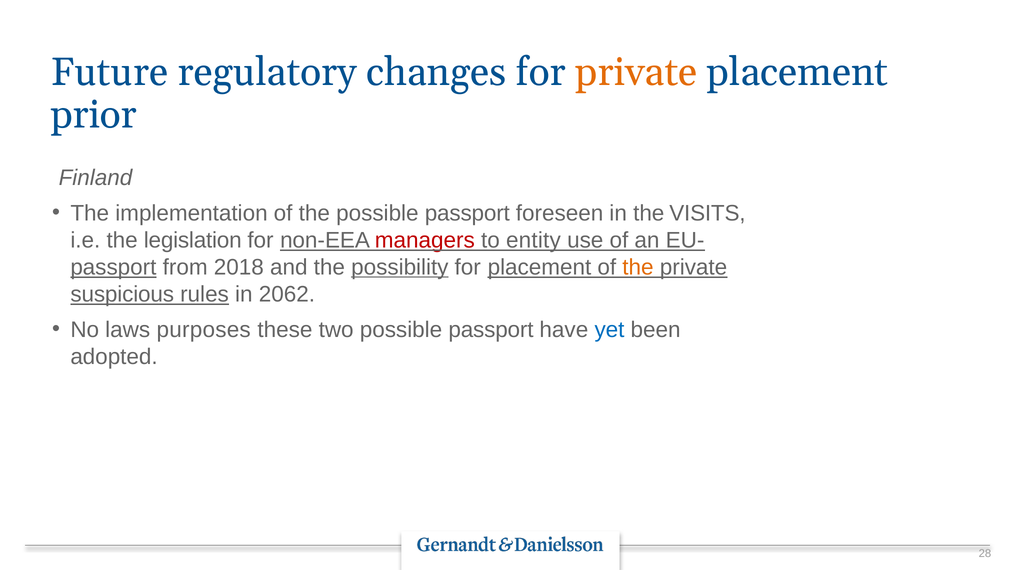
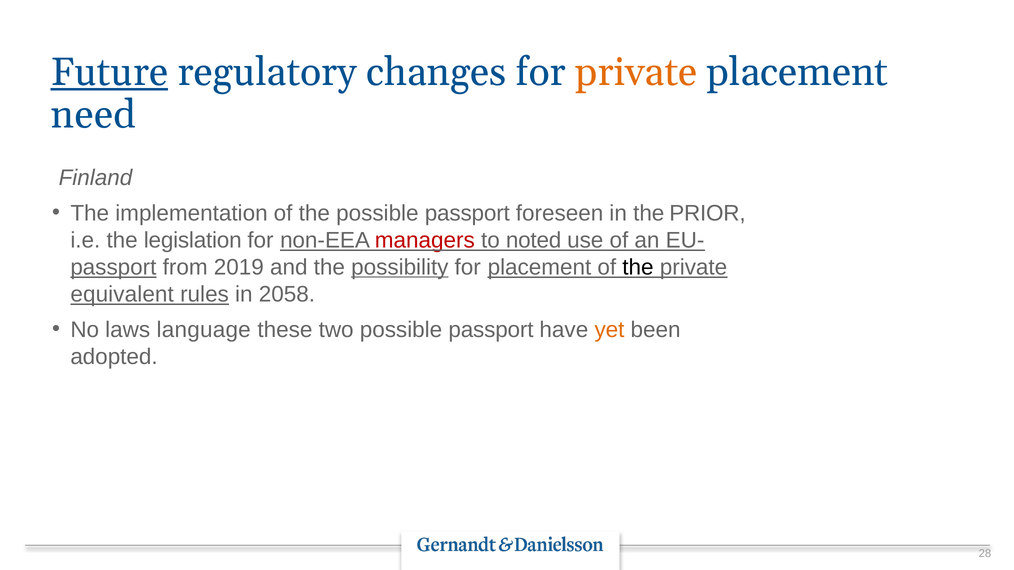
Future underline: none -> present
prior: prior -> need
VISITS: VISITS -> PRIOR
entity: entity -> noted
2018: 2018 -> 2019
the at (638, 267) colour: orange -> black
suspicious: suspicious -> equivalent
2062: 2062 -> 2058
purposes: purposes -> language
yet colour: blue -> orange
